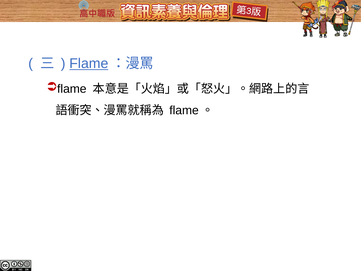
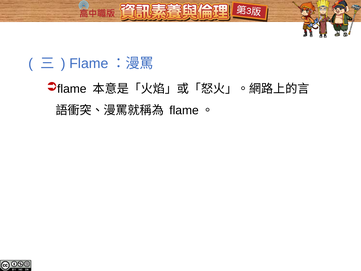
Flame underline: present -> none
